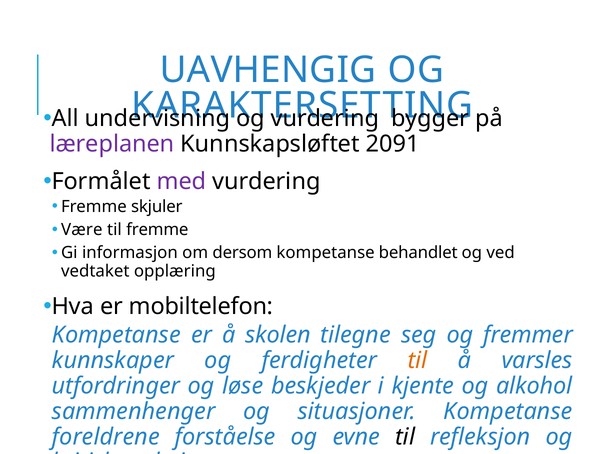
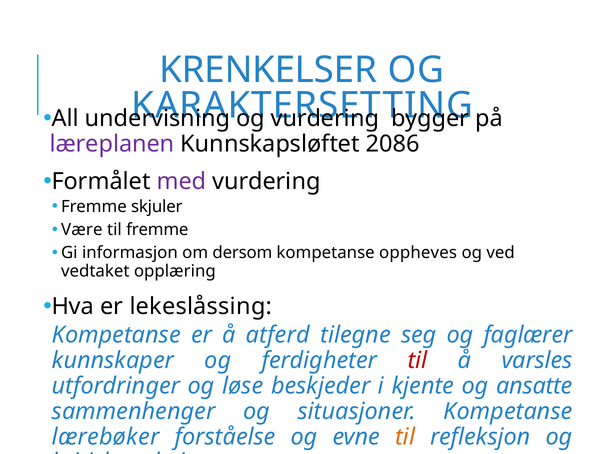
UAVHENGIG: UAVHENGIG -> KRENKELSER
2091: 2091 -> 2086
behandlet: behandlet -> oppheves
mobiltelefon: mobiltelefon -> lekeslåssing
skolen: skolen -> atferd
fremmer: fremmer -> faglærer
til at (418, 360) colour: orange -> red
alkohol: alkohol -> ansatte
foreldrene: foreldrene -> lærebøker
til at (405, 437) colour: black -> orange
